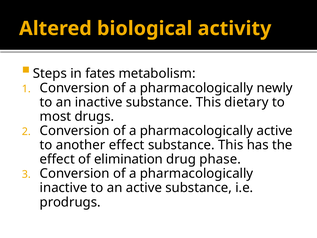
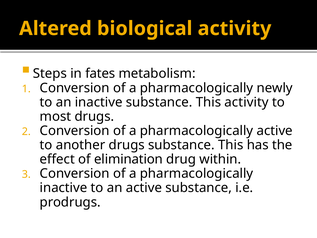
This dietary: dietary -> activity
another effect: effect -> drugs
phase: phase -> within
